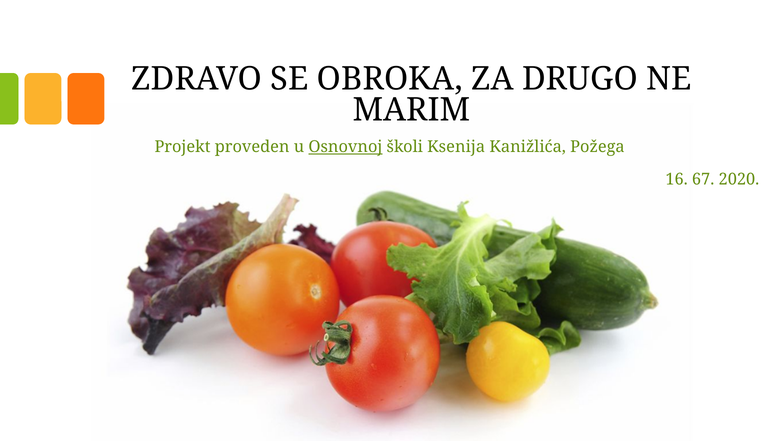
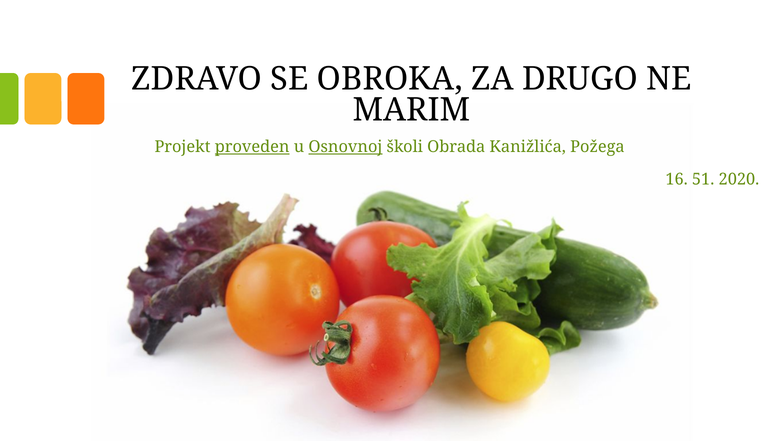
proveden underline: none -> present
Ksenija: Ksenija -> Obrada
67: 67 -> 51
